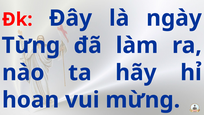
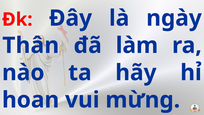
Từng: Từng -> Thân
